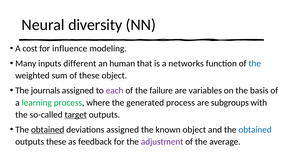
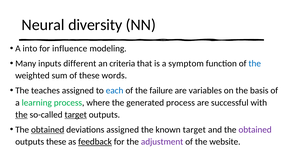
cost: cost -> into
human: human -> criteria
networks: networks -> symptom
these object: object -> words
journals: journals -> teaches
each colour: purple -> blue
subgroups: subgroups -> successful
the at (21, 115) underline: none -> present
known object: object -> target
obtained at (255, 130) colour: blue -> purple
feedback underline: none -> present
average: average -> website
